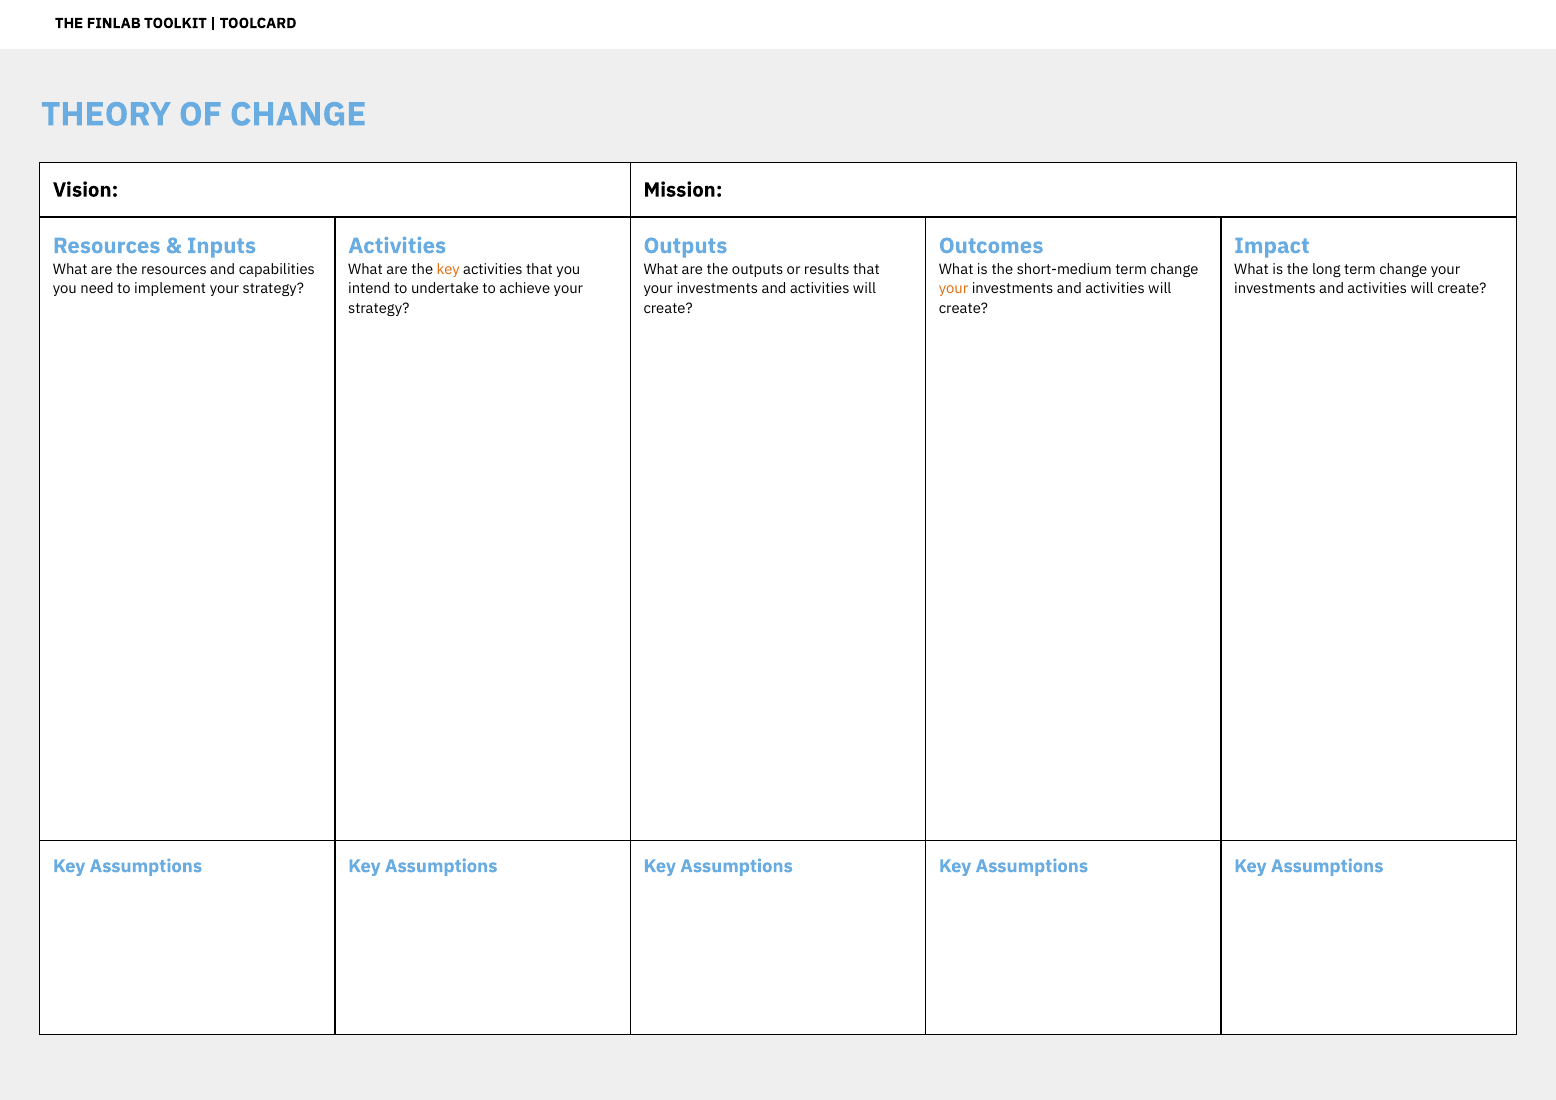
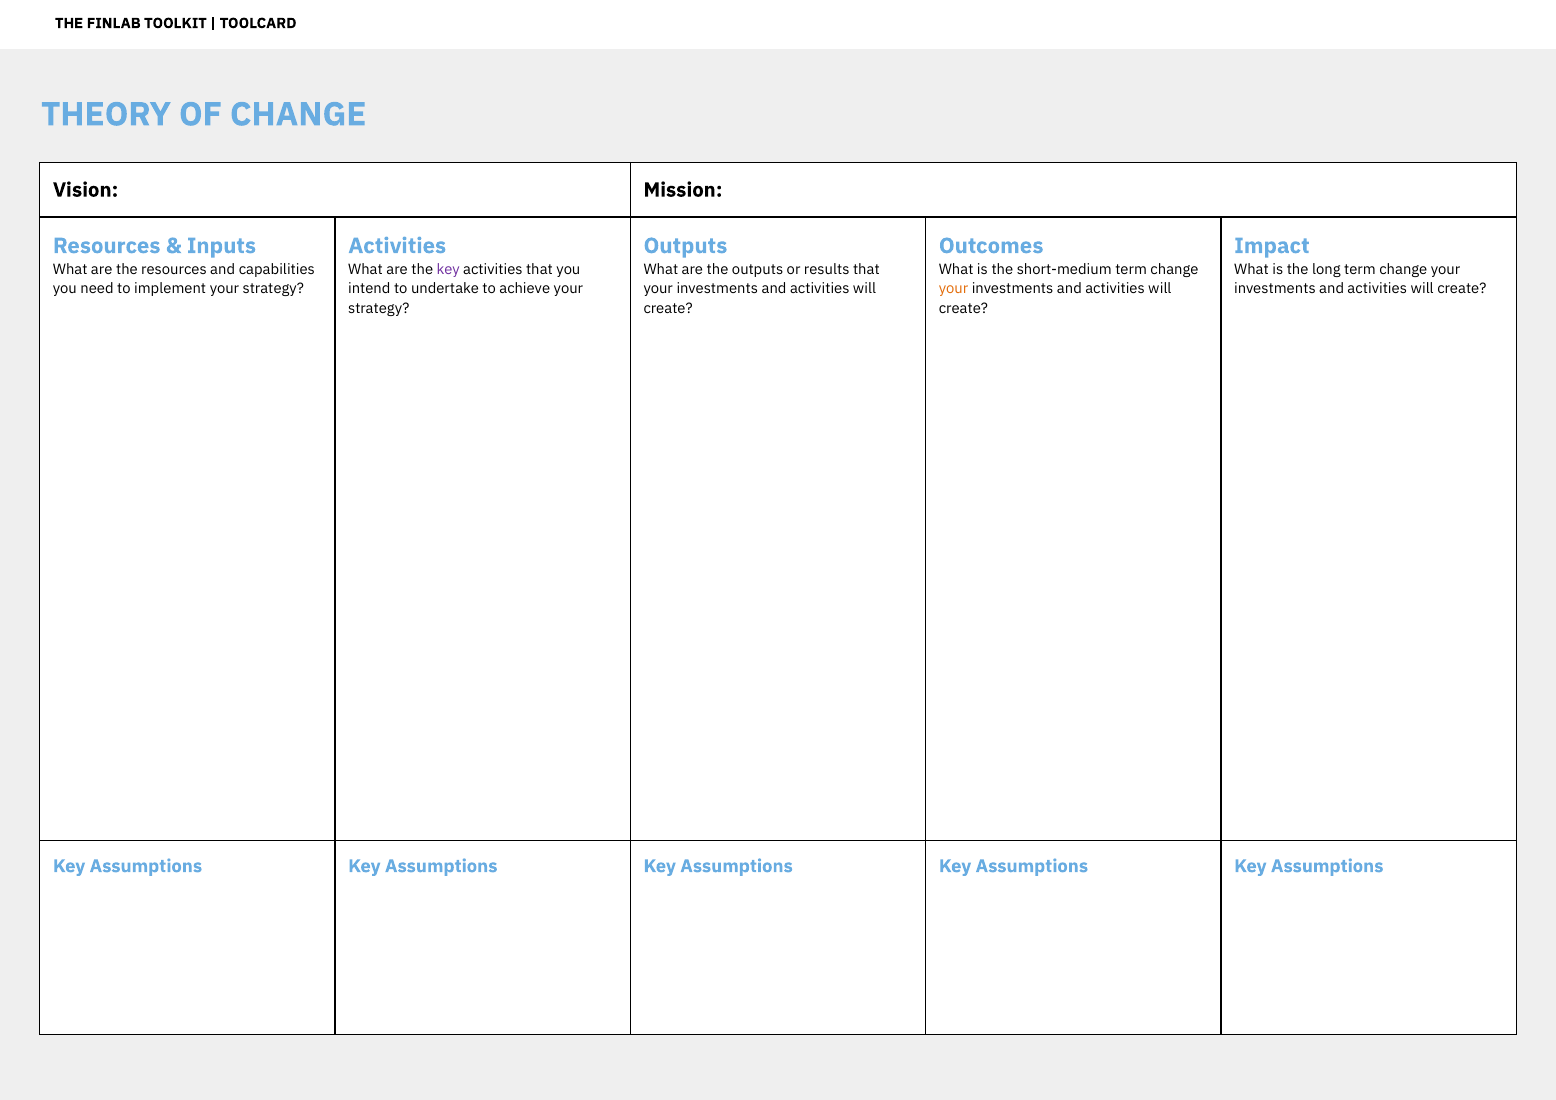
key at (448, 270) colour: orange -> purple
